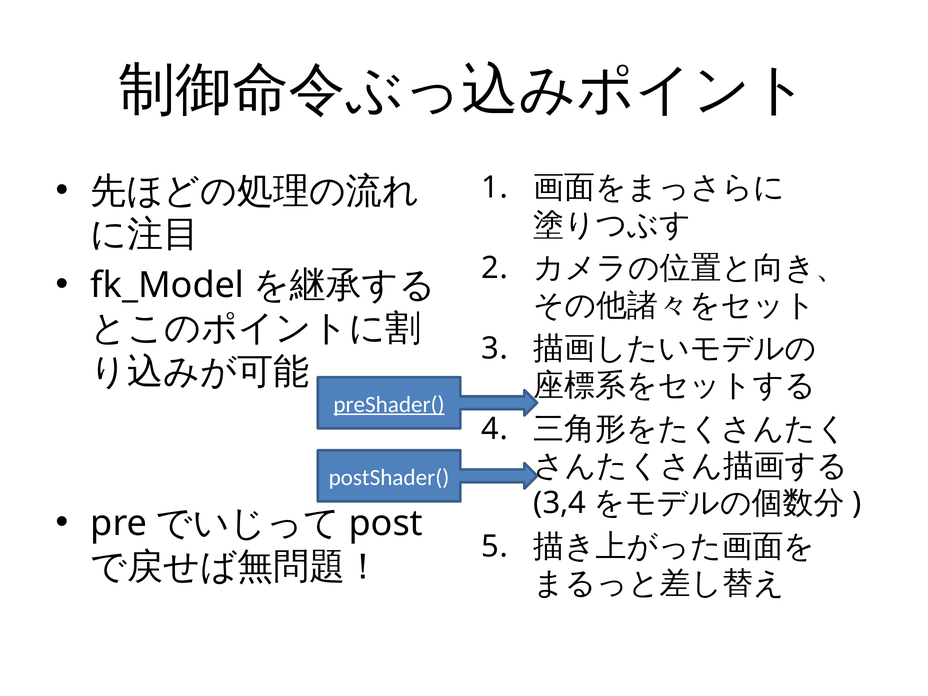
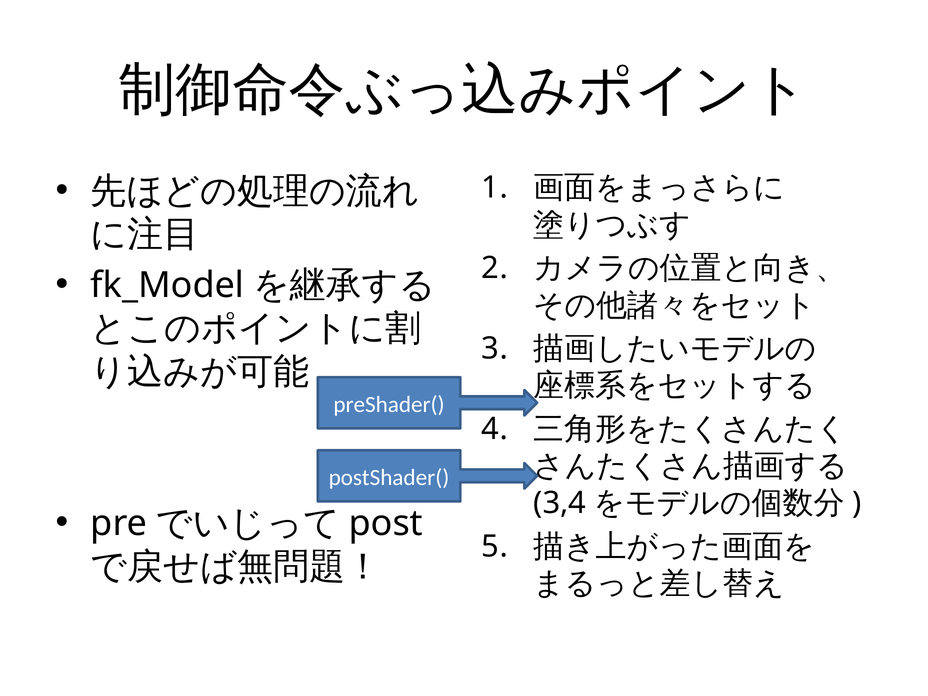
preShader( underline: present -> none
